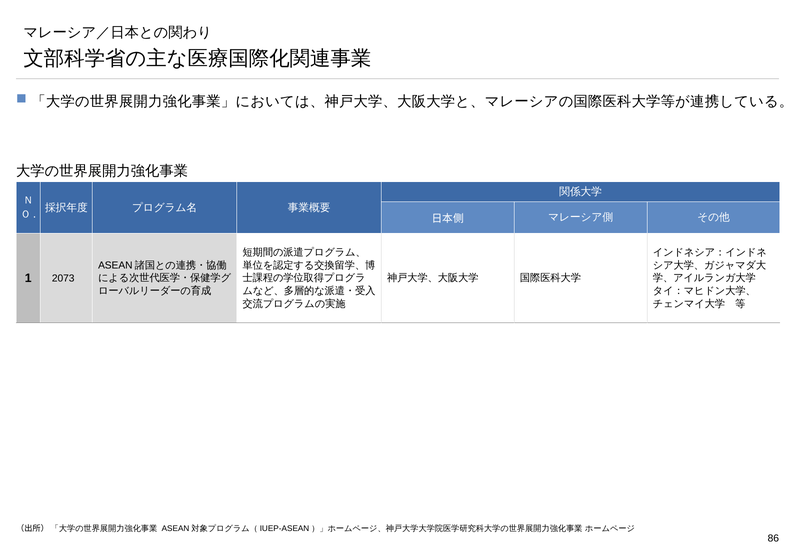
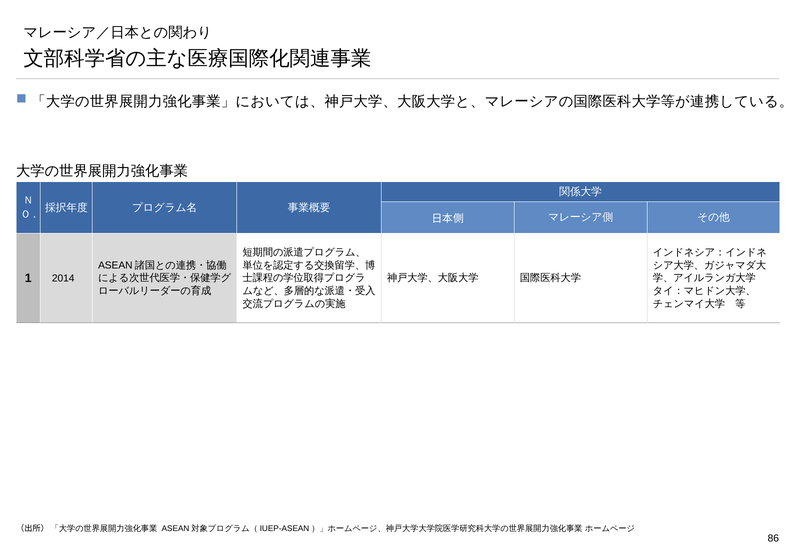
2073: 2073 -> 2014
